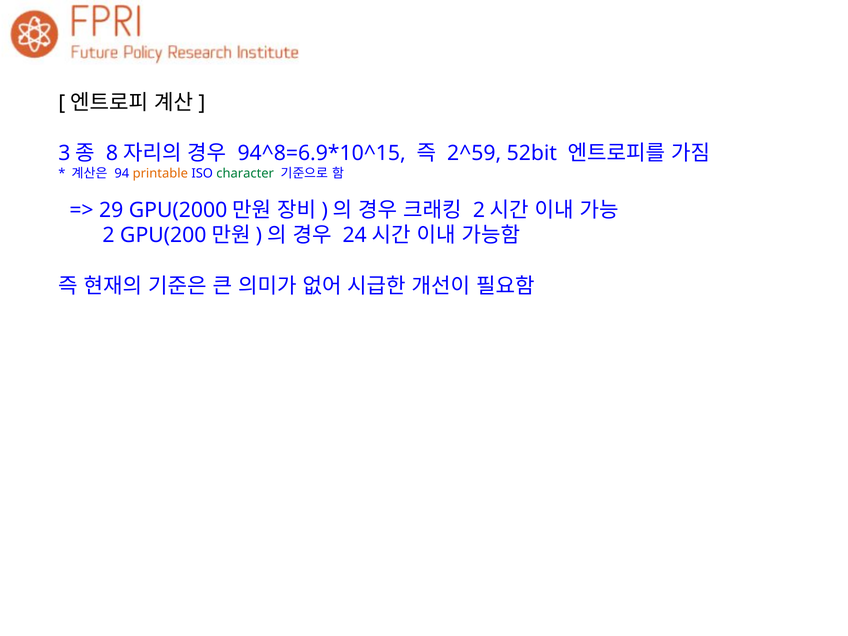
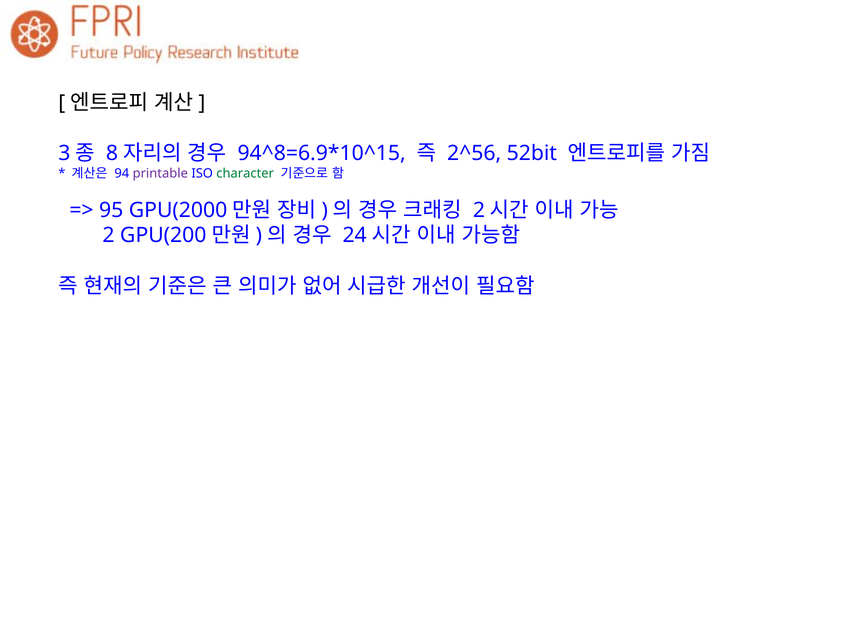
2^59: 2^59 -> 2^56
printable colour: orange -> purple
29: 29 -> 95
